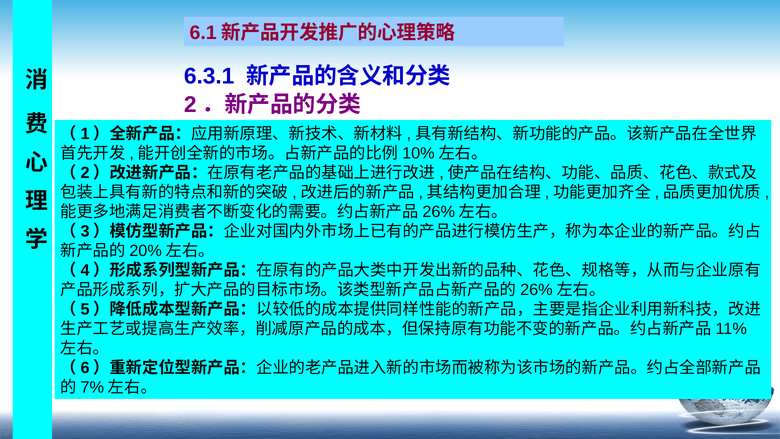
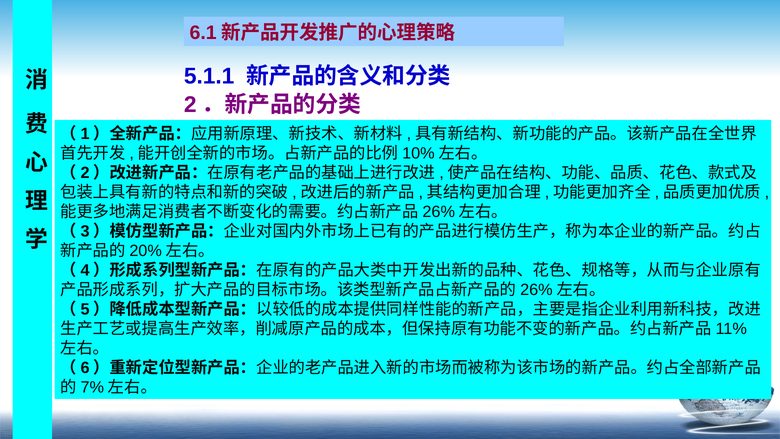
6.3.1: 6.3.1 -> 5.1.1
